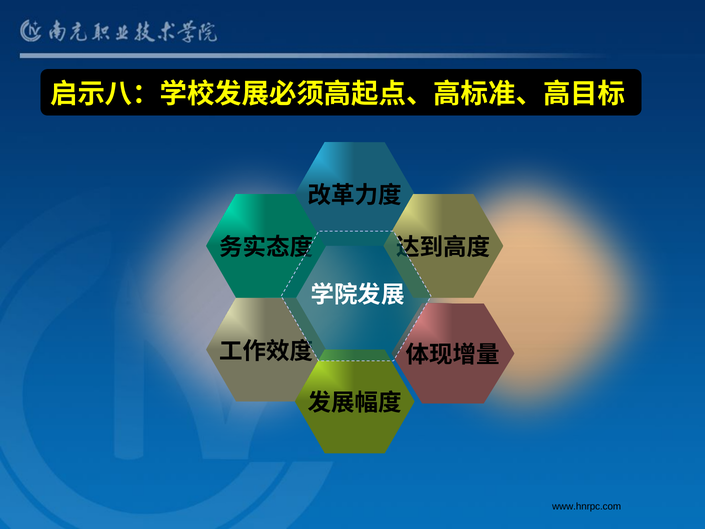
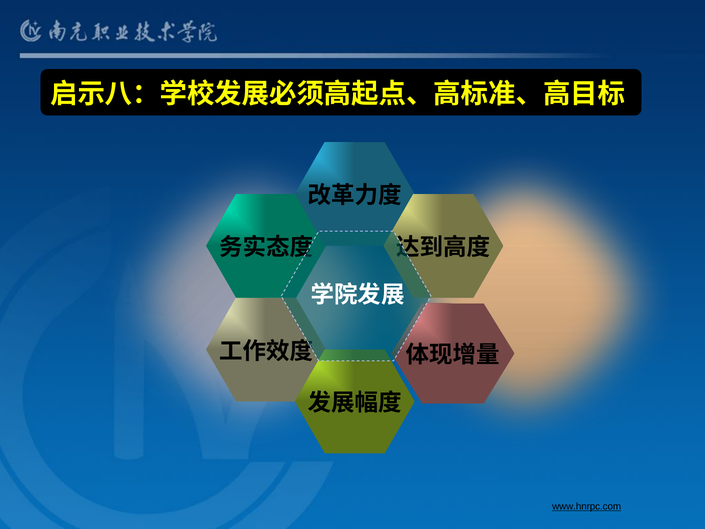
www.hnrpc.com underline: none -> present
